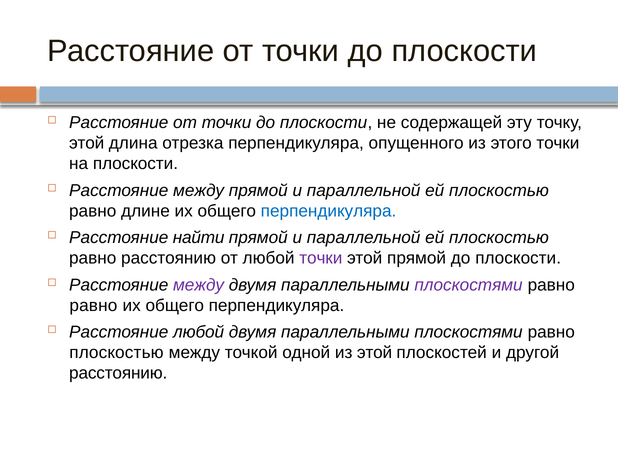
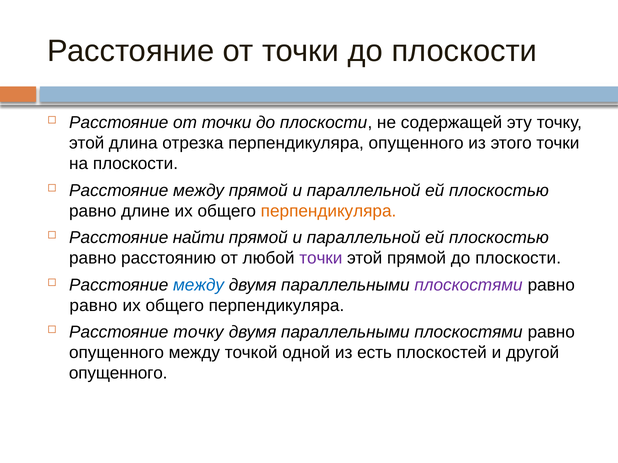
перпендикуляра at (329, 211) colour: blue -> orange
между at (199, 285) colour: purple -> blue
Расстояние любой: любой -> точку
плоскостью at (116, 353): плоскостью -> опущенного
из этой: этой -> есть
расстоянию at (118, 374): расстоянию -> опущенного
